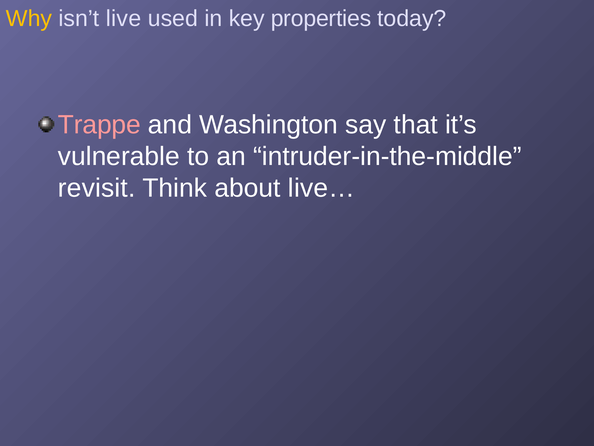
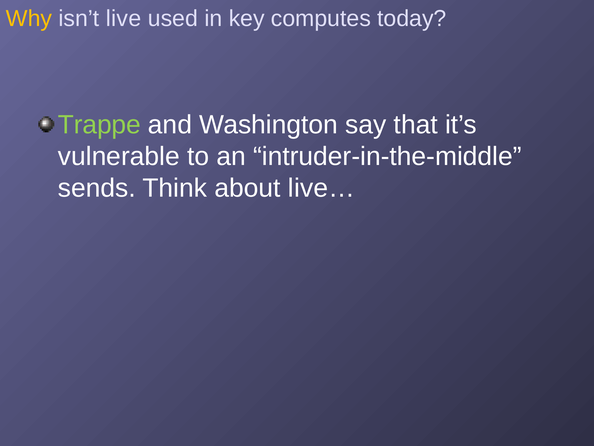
properties: properties -> computes
Trappe colour: pink -> light green
revisit: revisit -> sends
